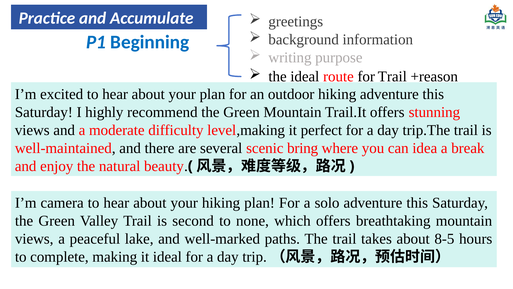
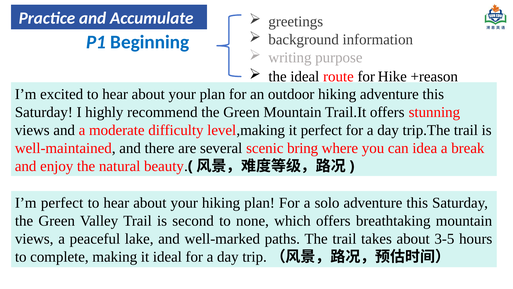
for Trail: Trail -> Hike
I’m camera: camera -> perfect
8-5: 8-5 -> 3-5
